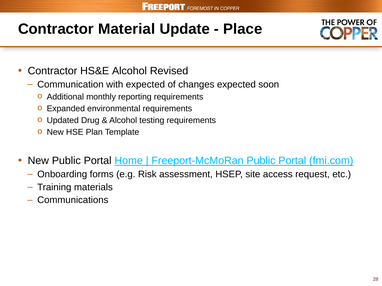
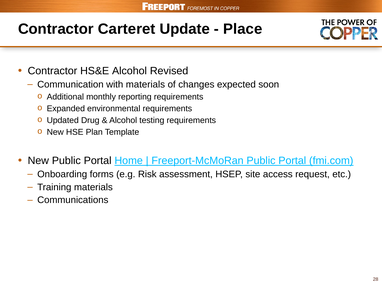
Material: Material -> Carteret
with expected: expected -> materials
